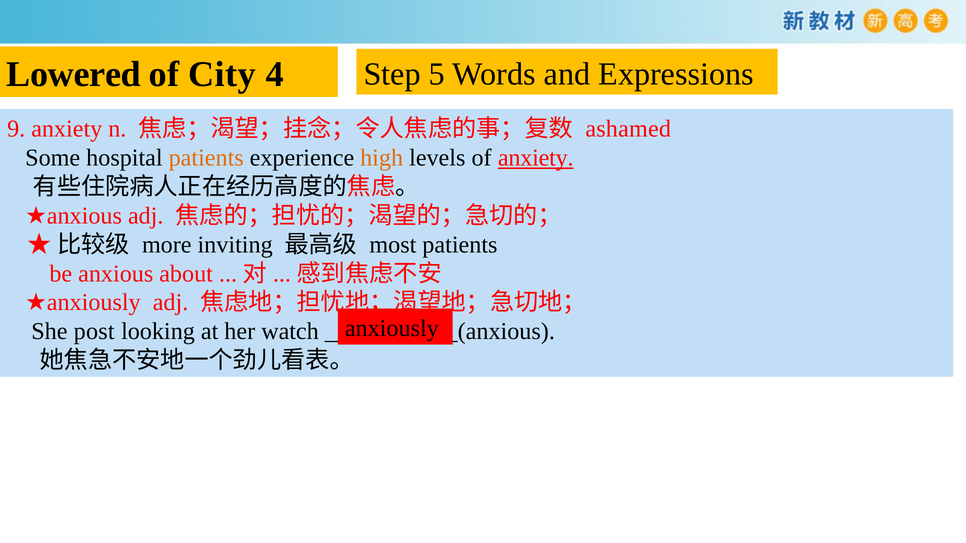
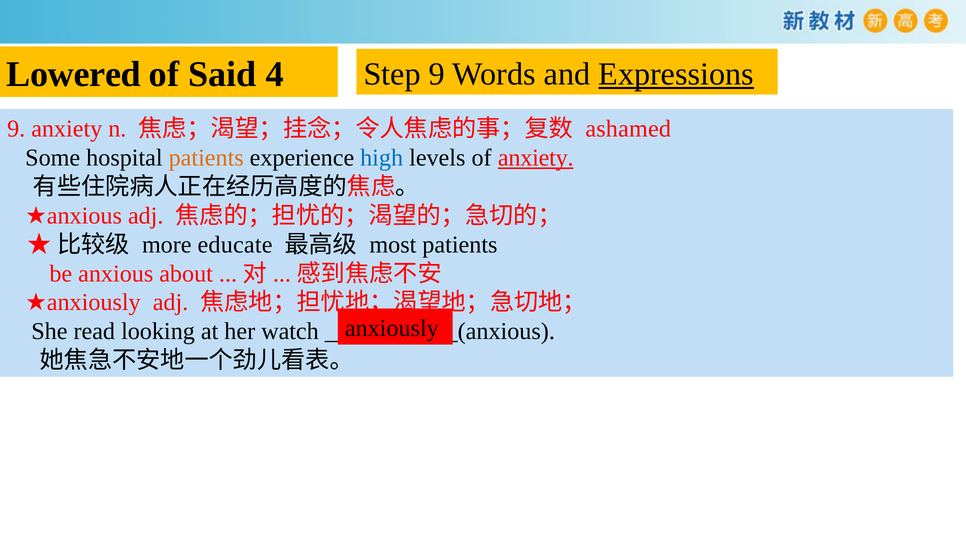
City: City -> Said
Step 5: 5 -> 9
Expressions underline: none -> present
high colour: orange -> blue
inviting: inviting -> educate
post: post -> read
